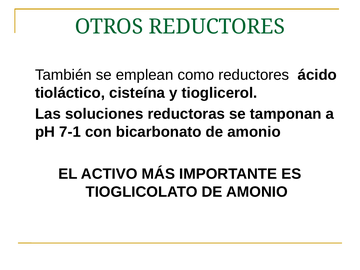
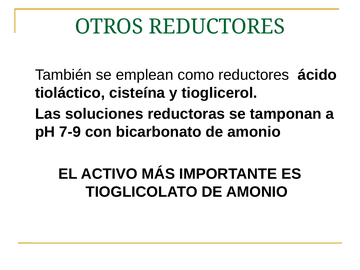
7-1: 7-1 -> 7-9
